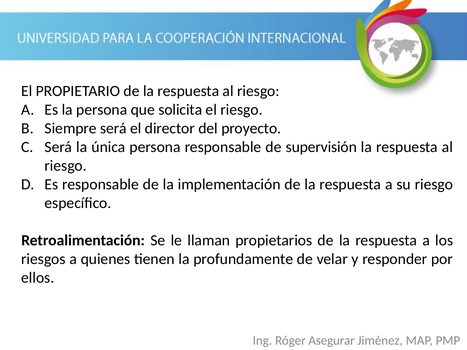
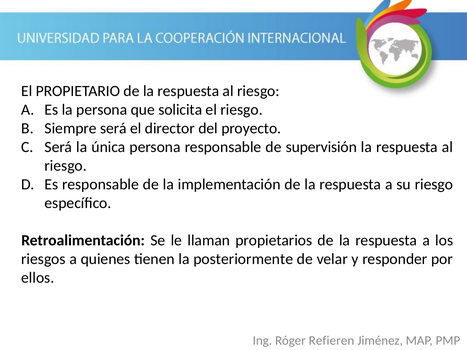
profundamente: profundamente -> posteriormente
Asegurar: Asegurar -> Refieren
